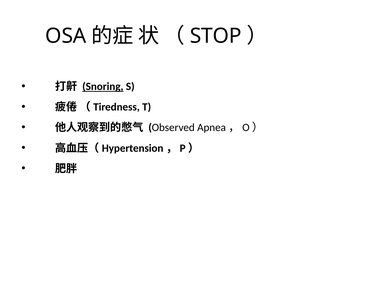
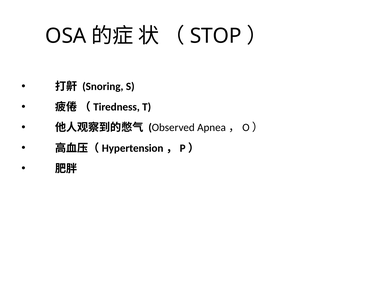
Snoring underline: present -> none
